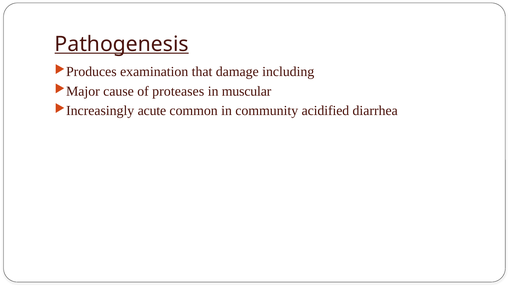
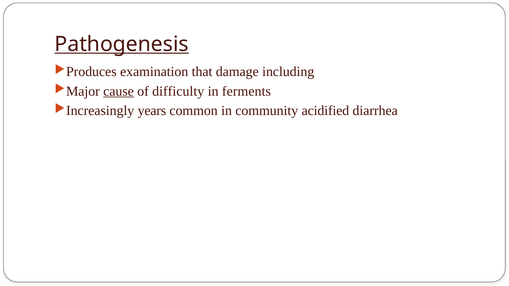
cause underline: none -> present
proteases: proteases -> difficulty
muscular: muscular -> ferments
acute: acute -> years
